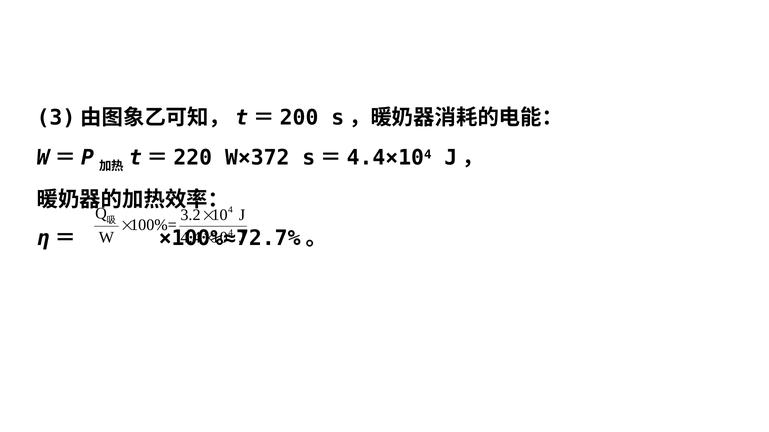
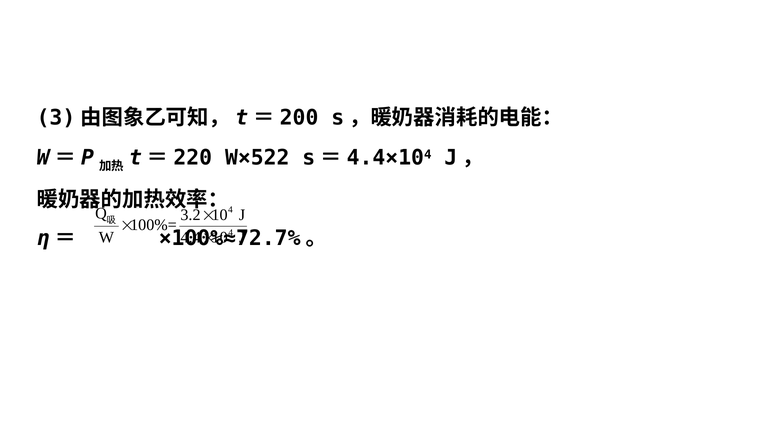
W×372: W×372 -> W×522
